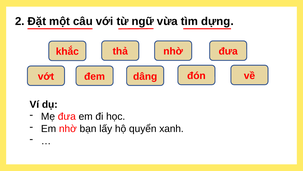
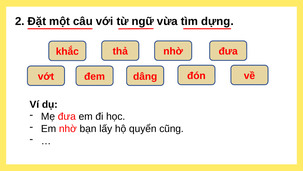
xanh: xanh -> cũng
